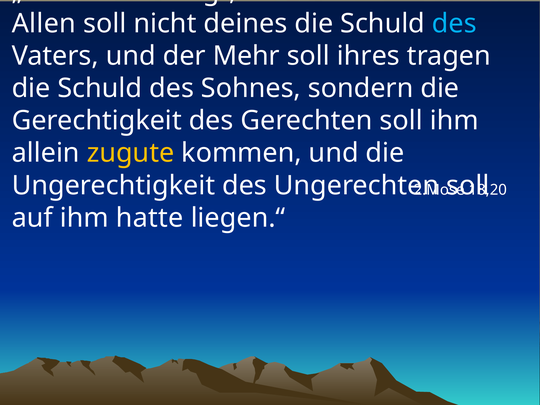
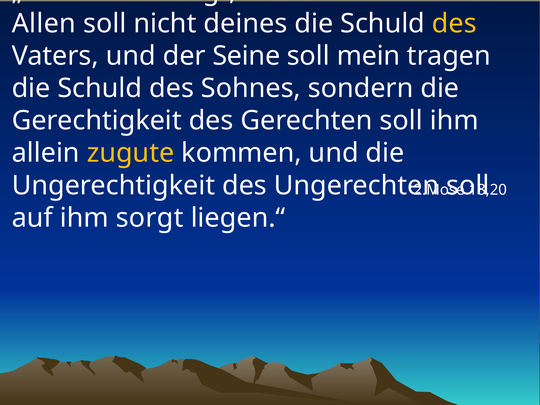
des at (454, 23) colour: light blue -> yellow
Mehr: Mehr -> Seine
ihres: ihres -> mein
hatte: hatte -> sorgt
